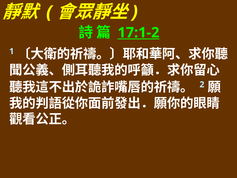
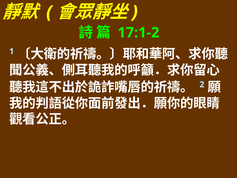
17:1-2 underline: present -> none
